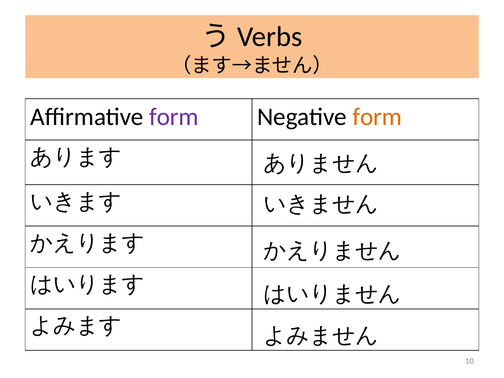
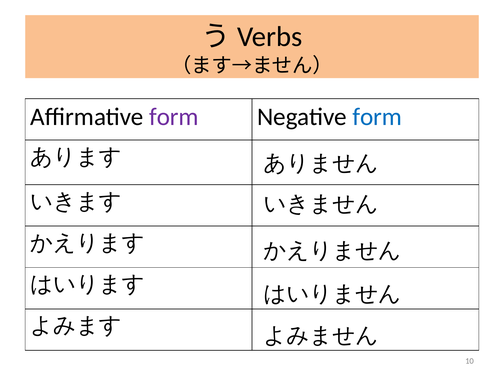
form at (377, 117) colour: orange -> blue
